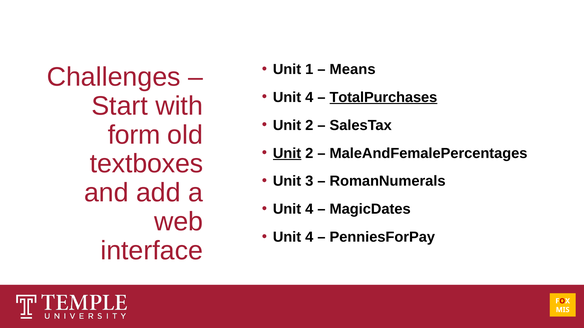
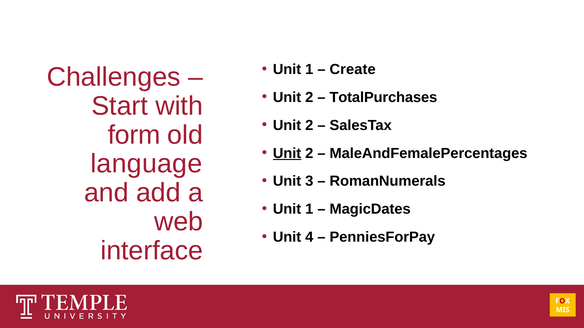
Means: Means -> Create
4 at (309, 97): 4 -> 2
TotalPurchases underline: present -> none
textboxes: textboxes -> language
4 at (309, 209): 4 -> 1
